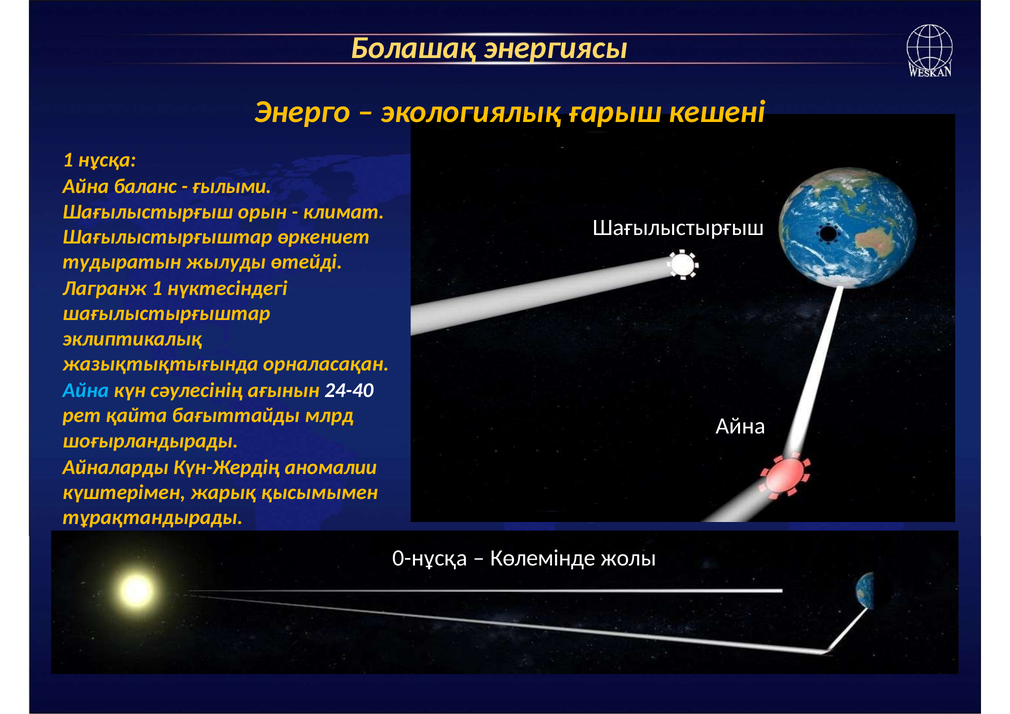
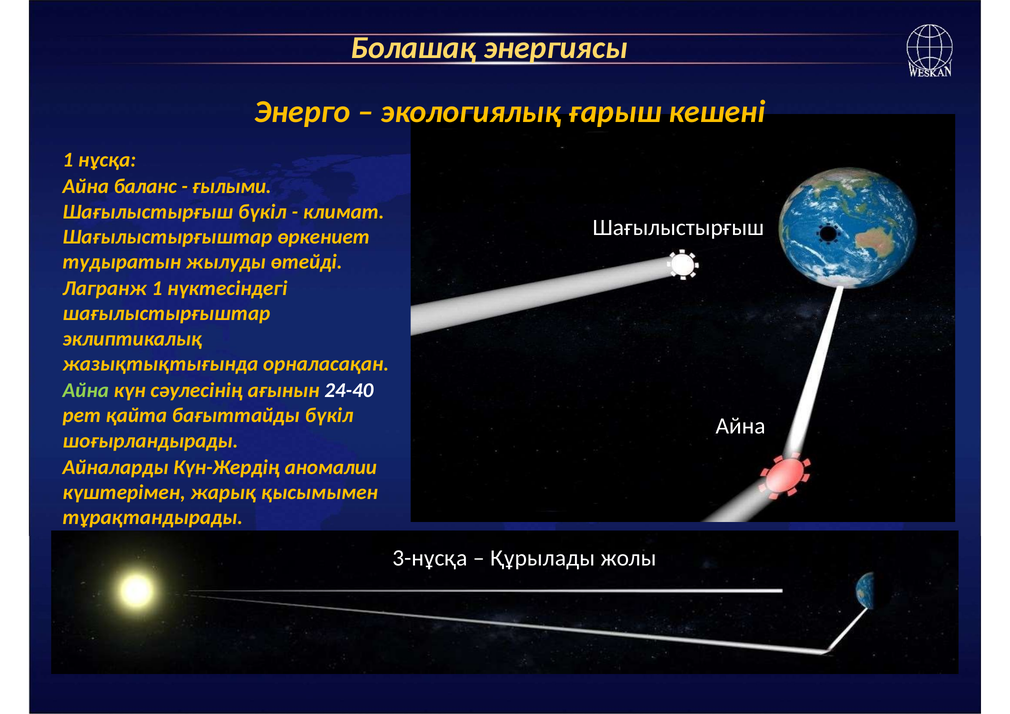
Шағылыстырғыш орын: орын -> бүкіл
Айна at (86, 390) colour: light blue -> light green
бағыттайды млрд: млрд -> бүкіл
0-нұсқа: 0-нұсқа -> 3-нұсқа
Көлемінде: Көлемінде -> Құрылады
